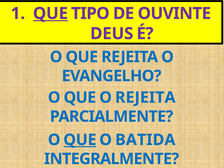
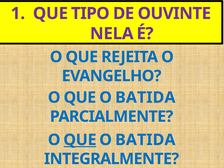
QUE at (50, 13) underline: present -> none
DEUS: DEUS -> NELA
REJEITA at (145, 97): REJEITA -> BATIDA
